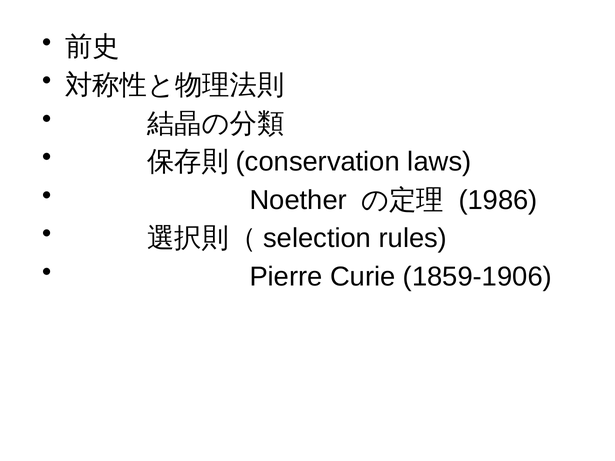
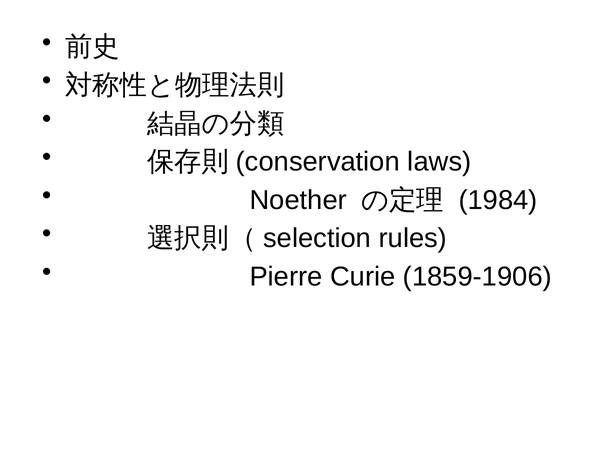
1986: 1986 -> 1984
